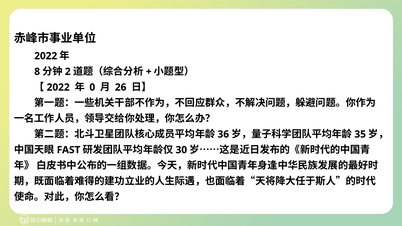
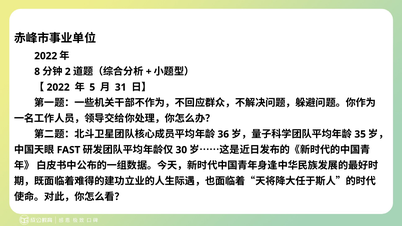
0: 0 -> 5
26: 26 -> 31
